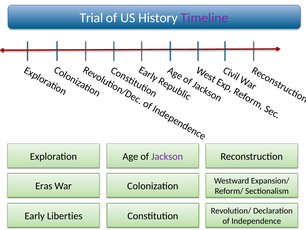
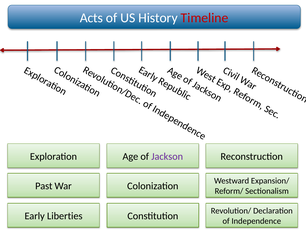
Trial: Trial -> Acts
Timeline colour: purple -> red
Eras: Eras -> Past
